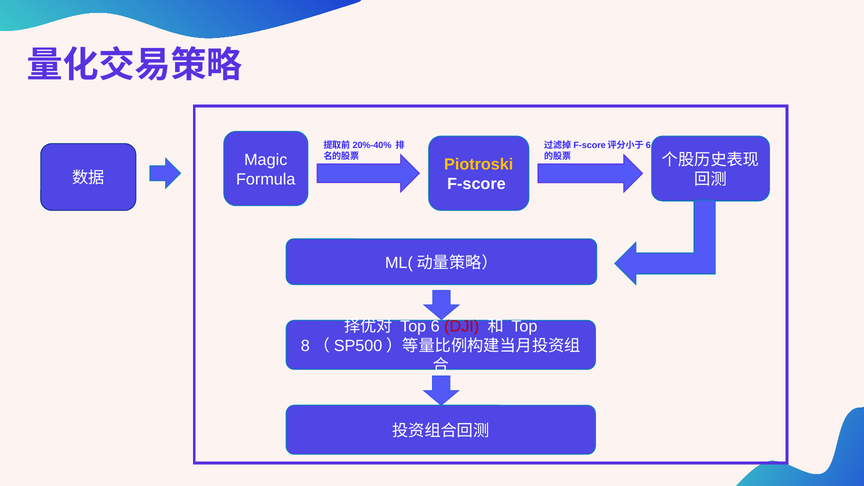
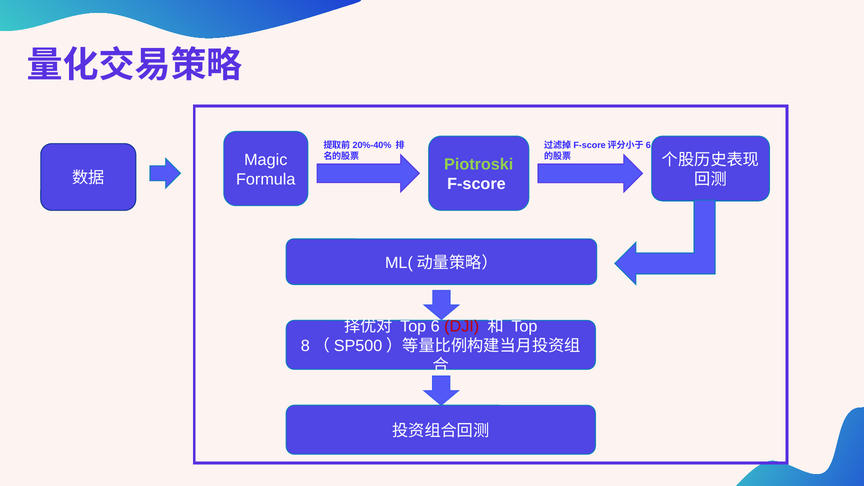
Piotroski colour: yellow -> light green
